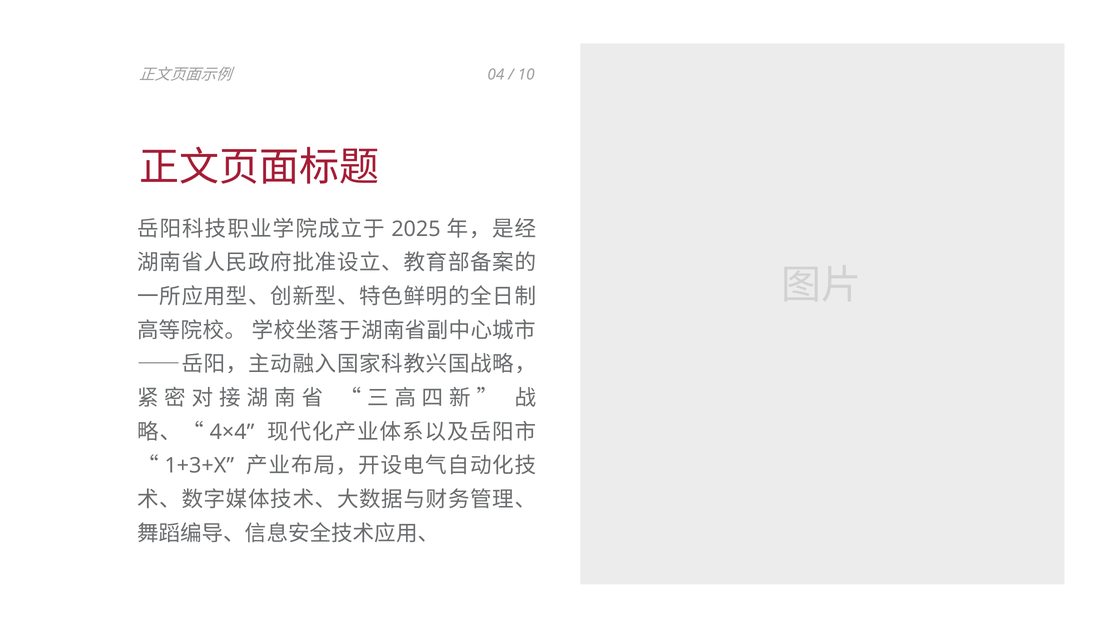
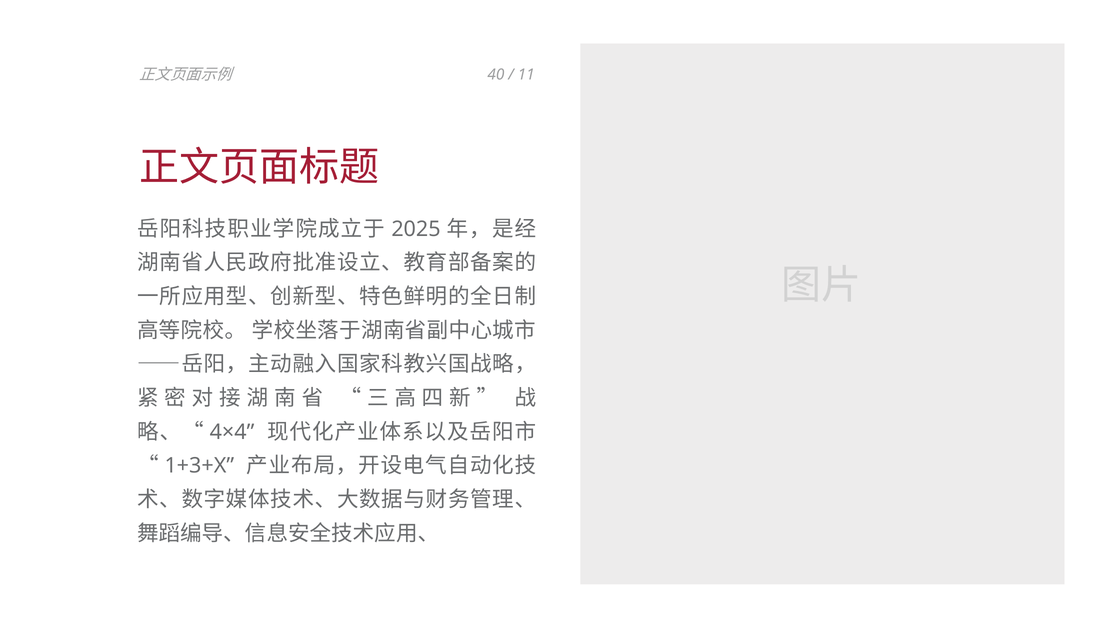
04: 04 -> 40
10: 10 -> 11
